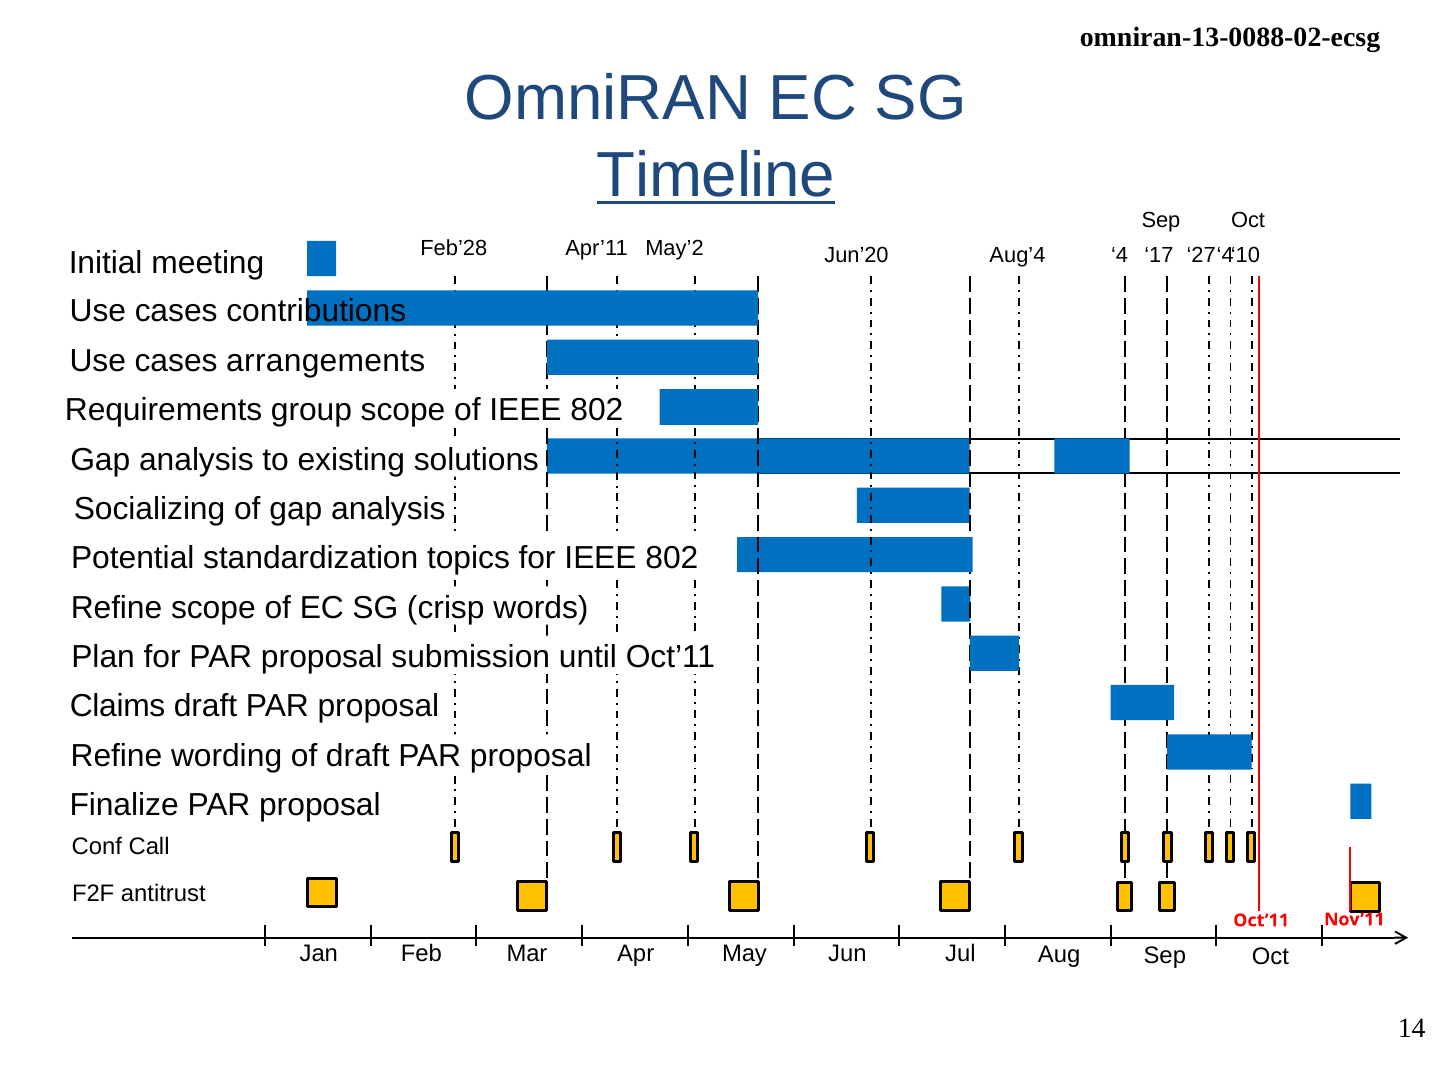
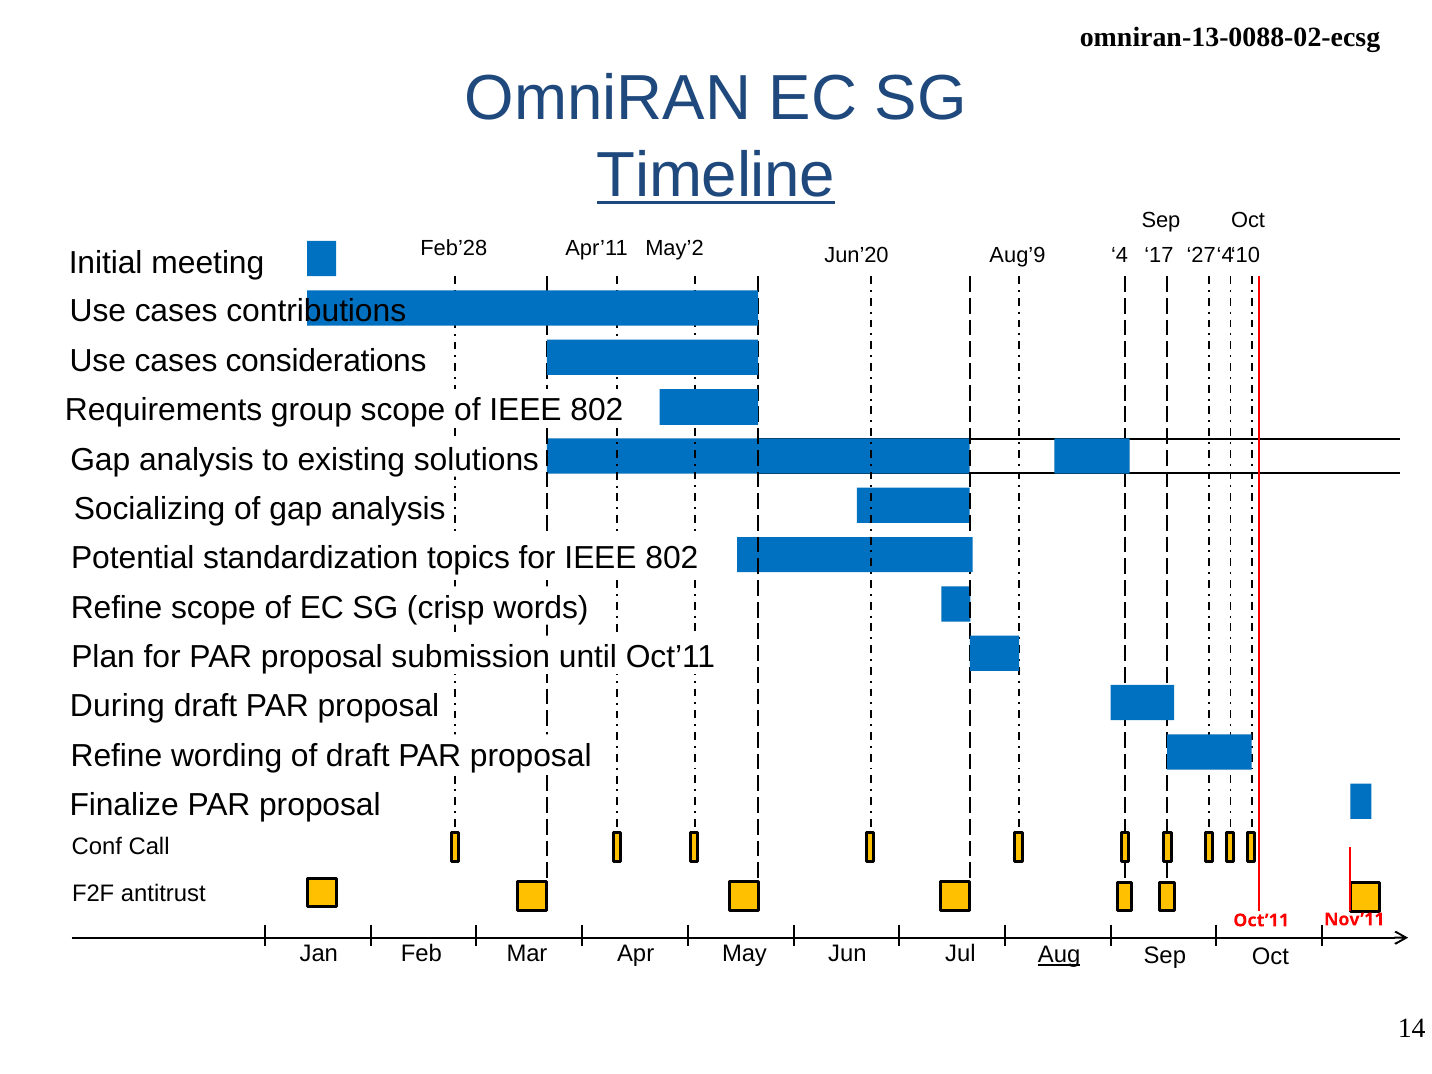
Aug’4: Aug’4 -> Aug’9
arrangements: arrangements -> considerations
Claims: Claims -> During
Aug underline: none -> present
